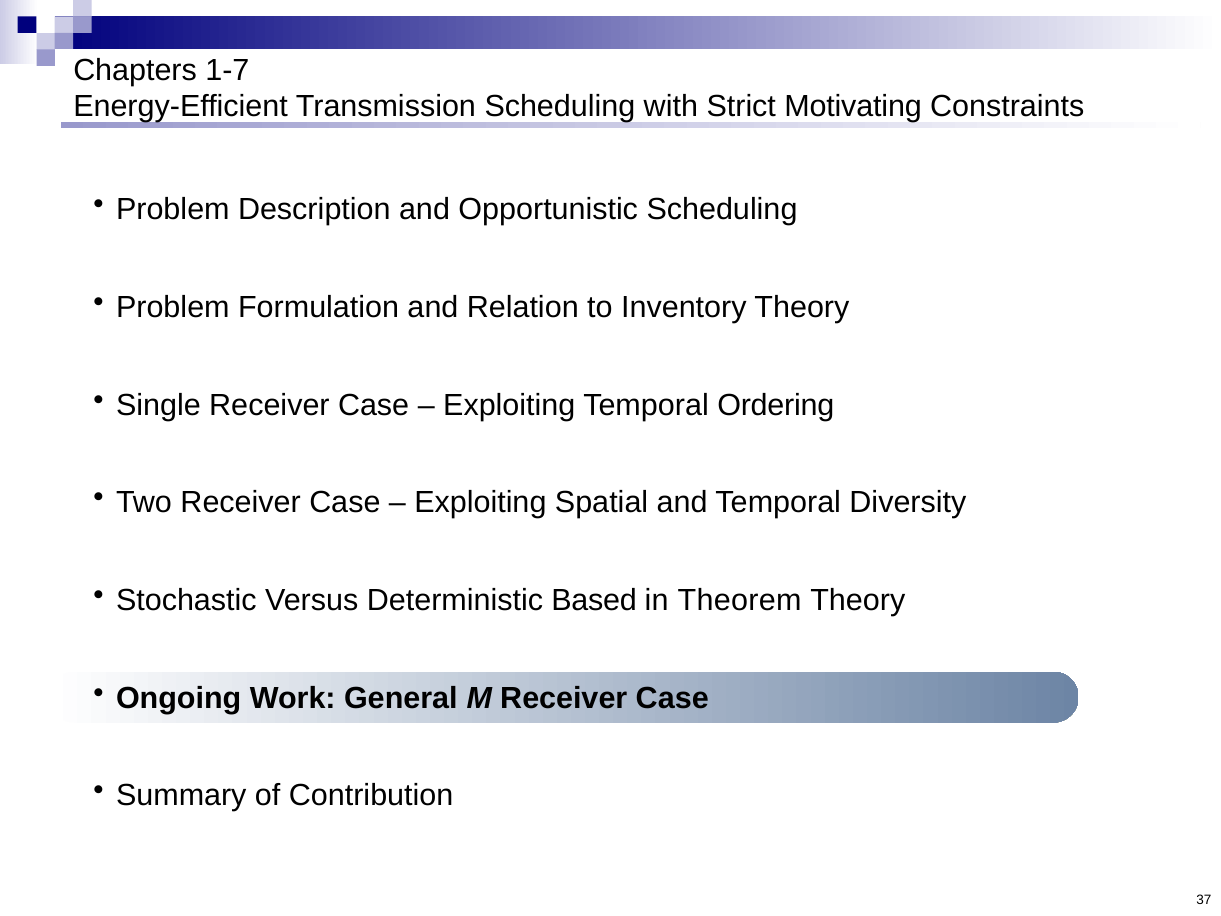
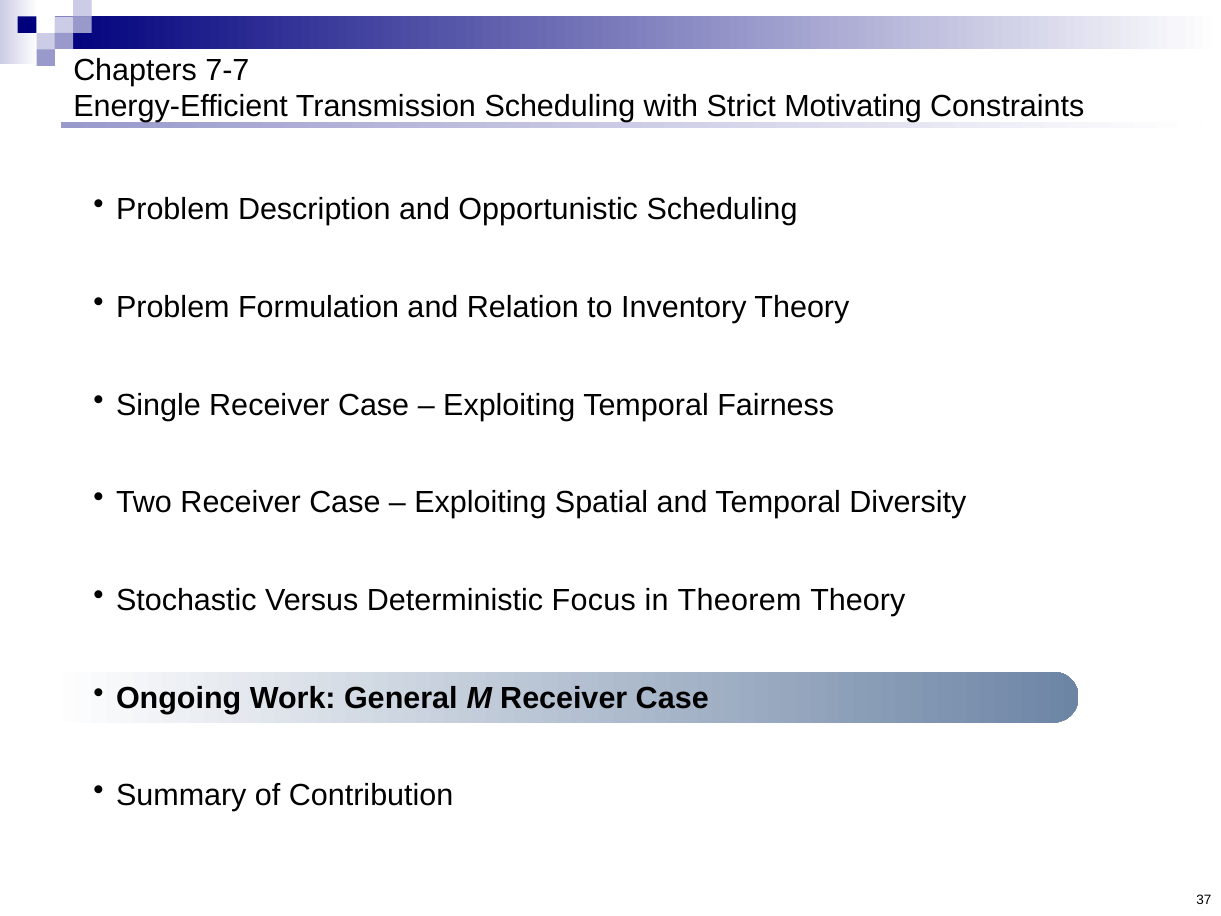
1-7: 1-7 -> 7-7
Ordering: Ordering -> Fairness
Based: Based -> Focus
